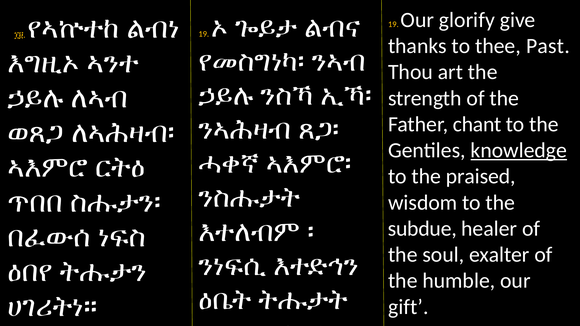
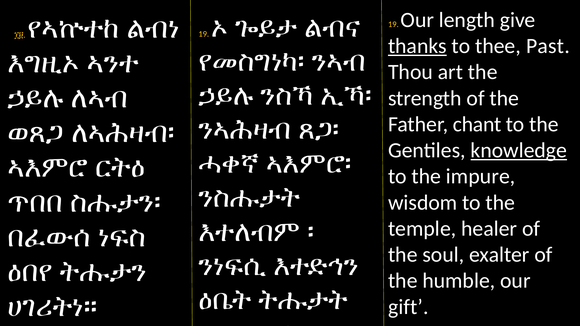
glorify: glorify -> length
thanks underline: none -> present
praised: praised -> impure
subdue: subdue -> temple
